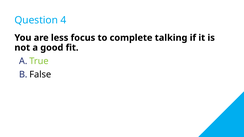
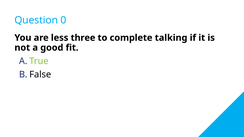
4: 4 -> 0
focus: focus -> three
